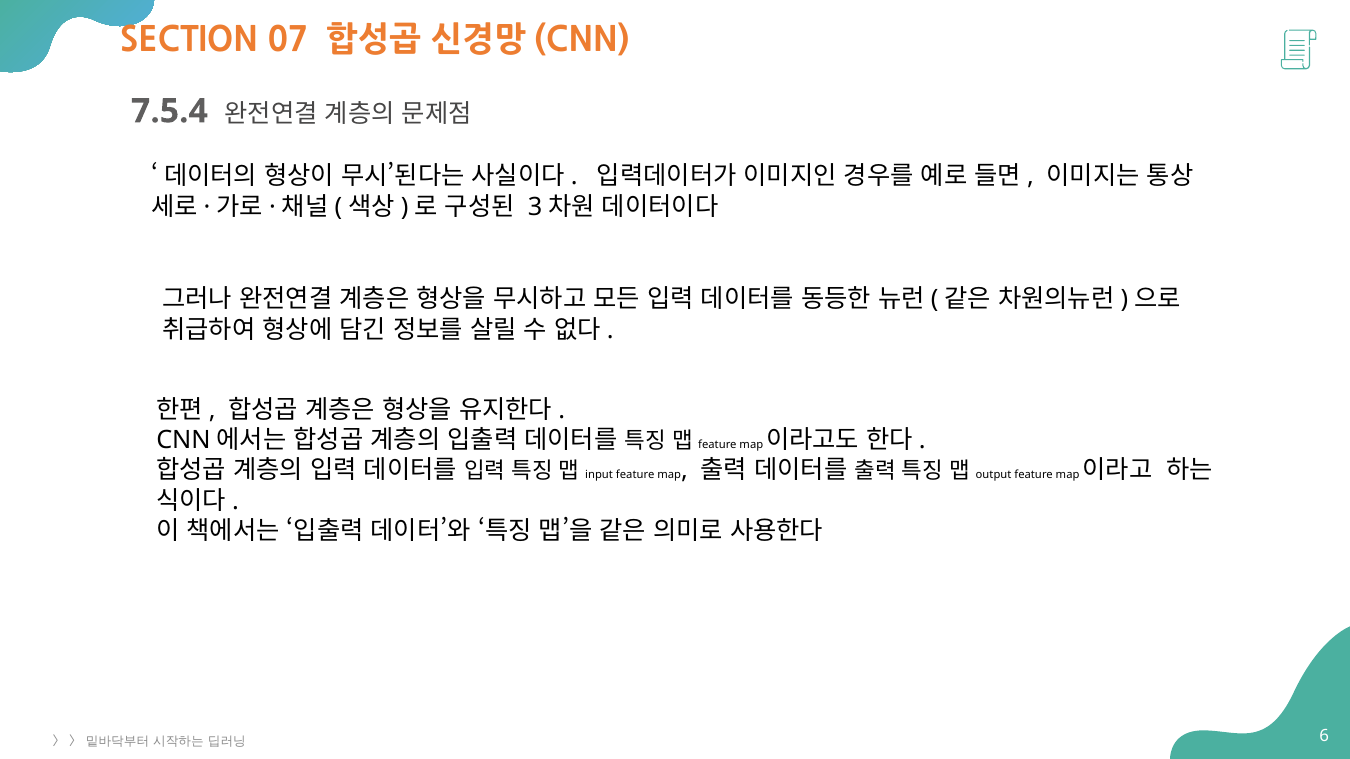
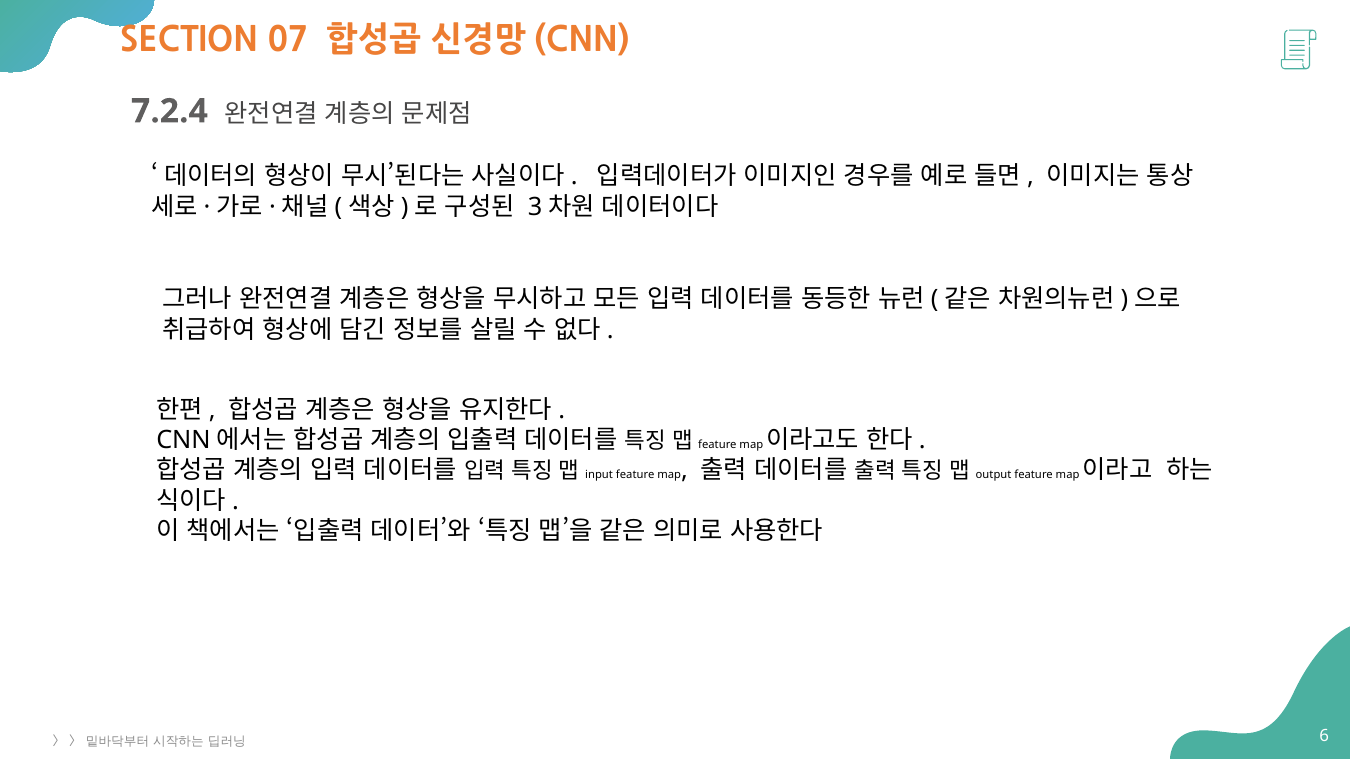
7.5.4: 7.5.4 -> 7.2.4
